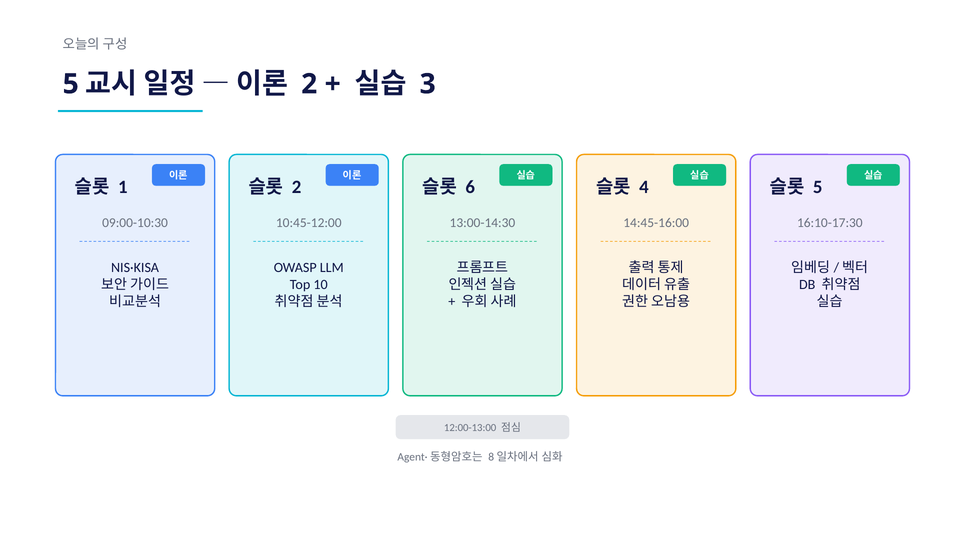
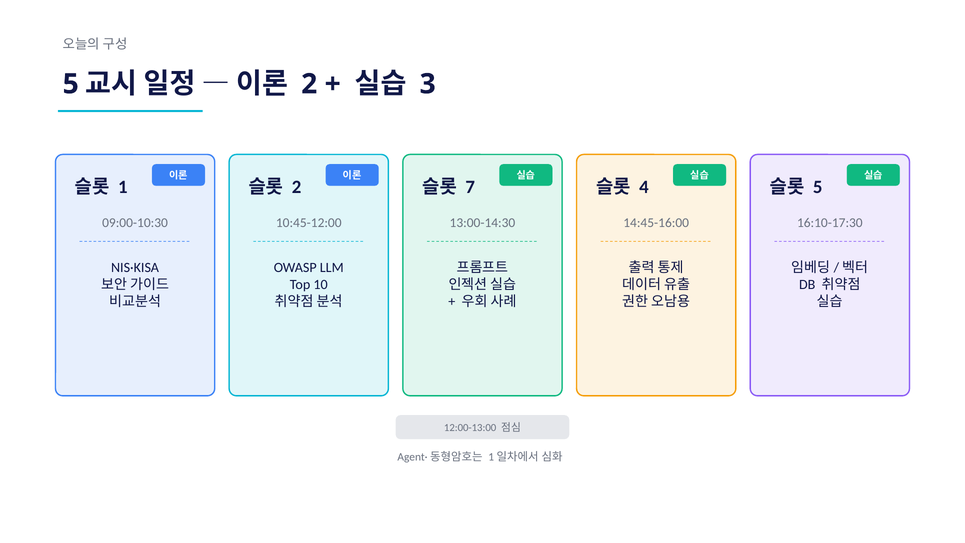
6: 6 -> 7
8 at (491, 457): 8 -> 1
